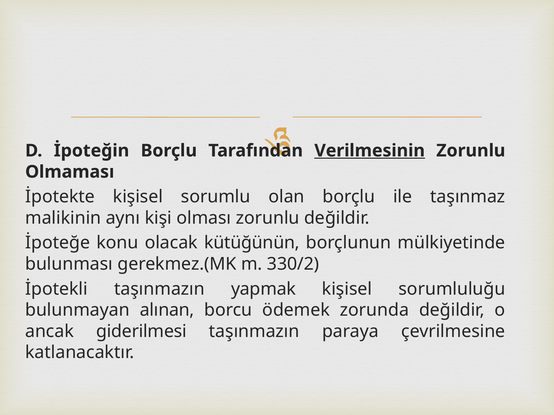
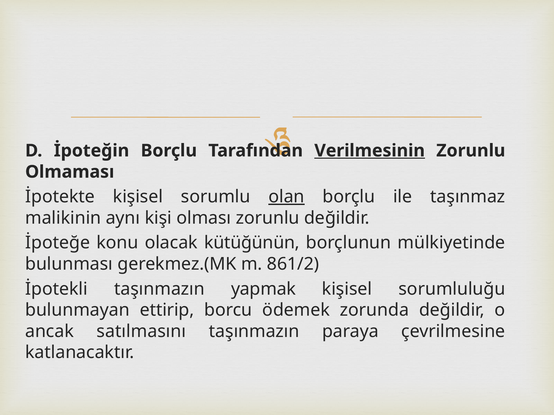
olan underline: none -> present
330/2: 330/2 -> 861/2
alınan: alınan -> ettirip
giderilmesi: giderilmesi -> satılmasını
